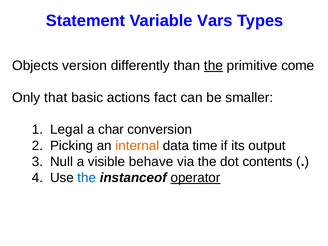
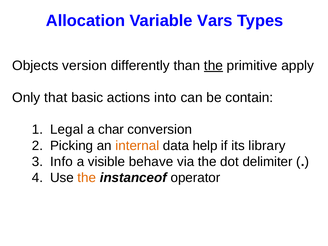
Statement: Statement -> Allocation
come: come -> apply
fact: fact -> into
smaller: smaller -> contain
time: time -> help
output: output -> library
Null: Null -> Info
contents: contents -> delimiter
the at (87, 178) colour: blue -> orange
operator underline: present -> none
